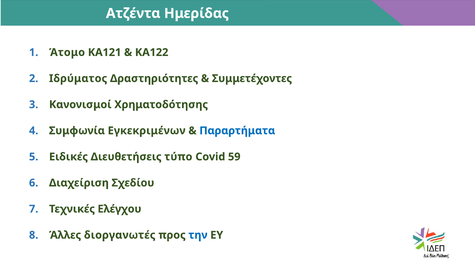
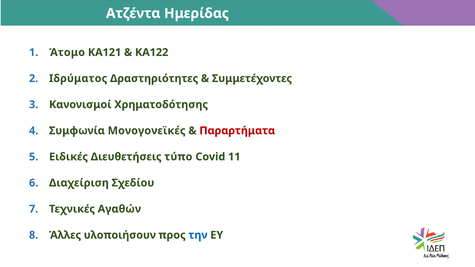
Εγκεκριμένων: Εγκεκριμένων -> Μονογονεϊκές
Παραρτήματα colour: blue -> red
59: 59 -> 11
Ελέγχου: Ελέγχου -> Αγαθών
διοργανωτές: διοργανωτές -> υλοποιήσουν
